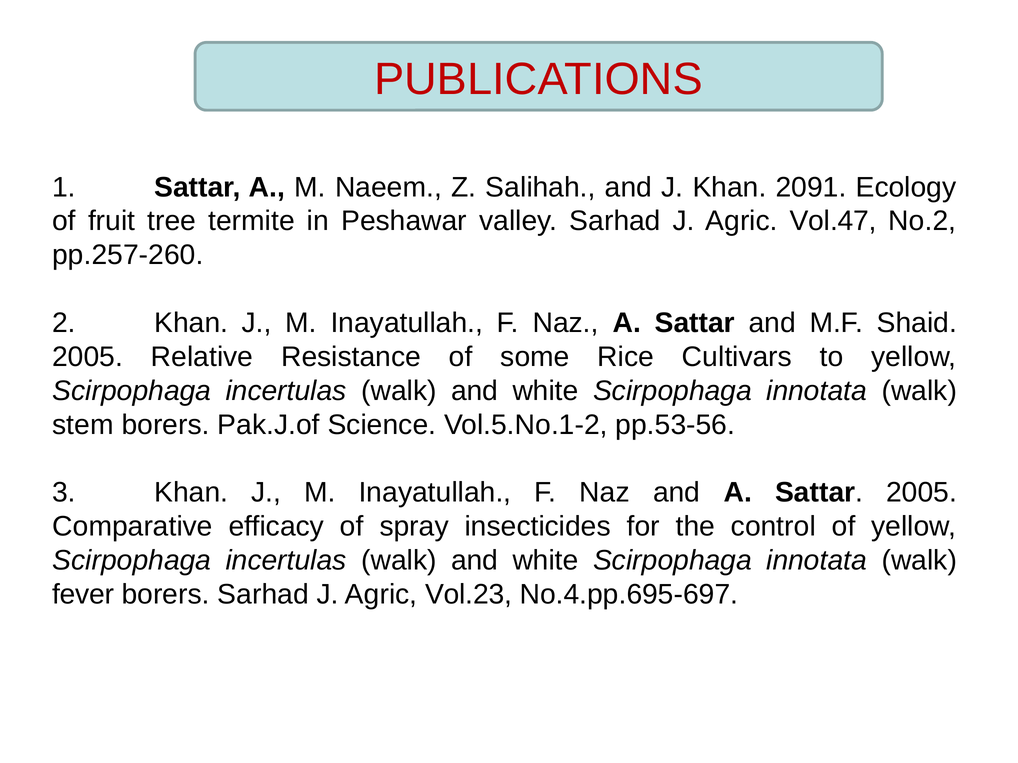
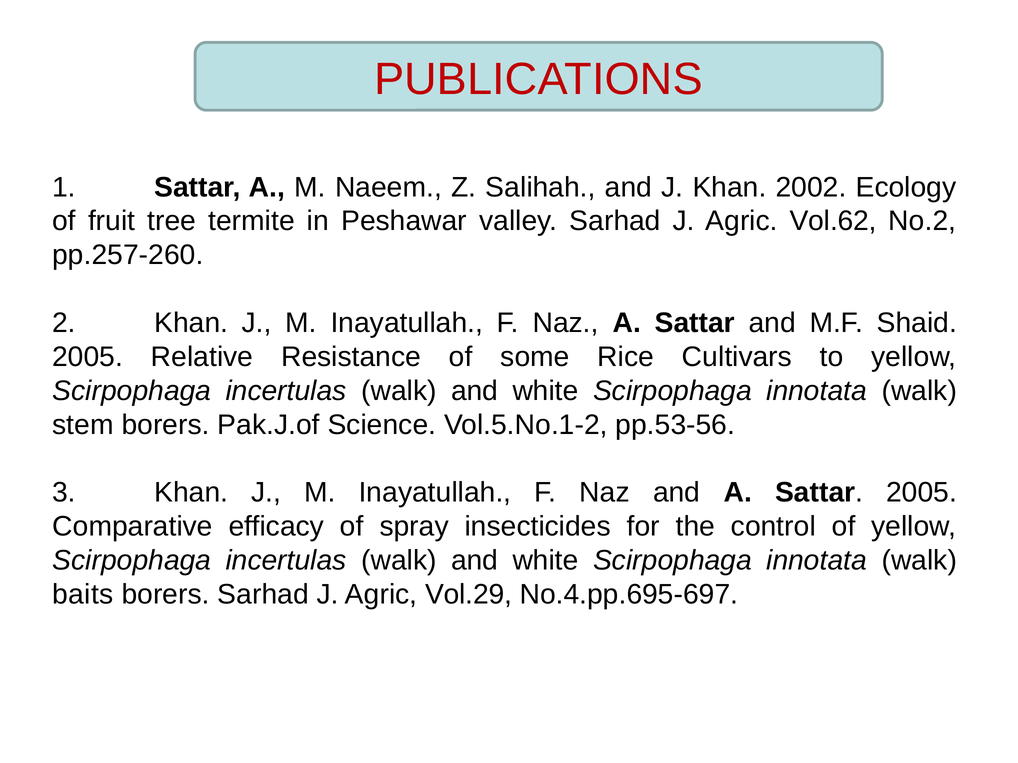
2091: 2091 -> 2002
Vol.47: Vol.47 -> Vol.62
fever: fever -> baits
Vol.23: Vol.23 -> Vol.29
